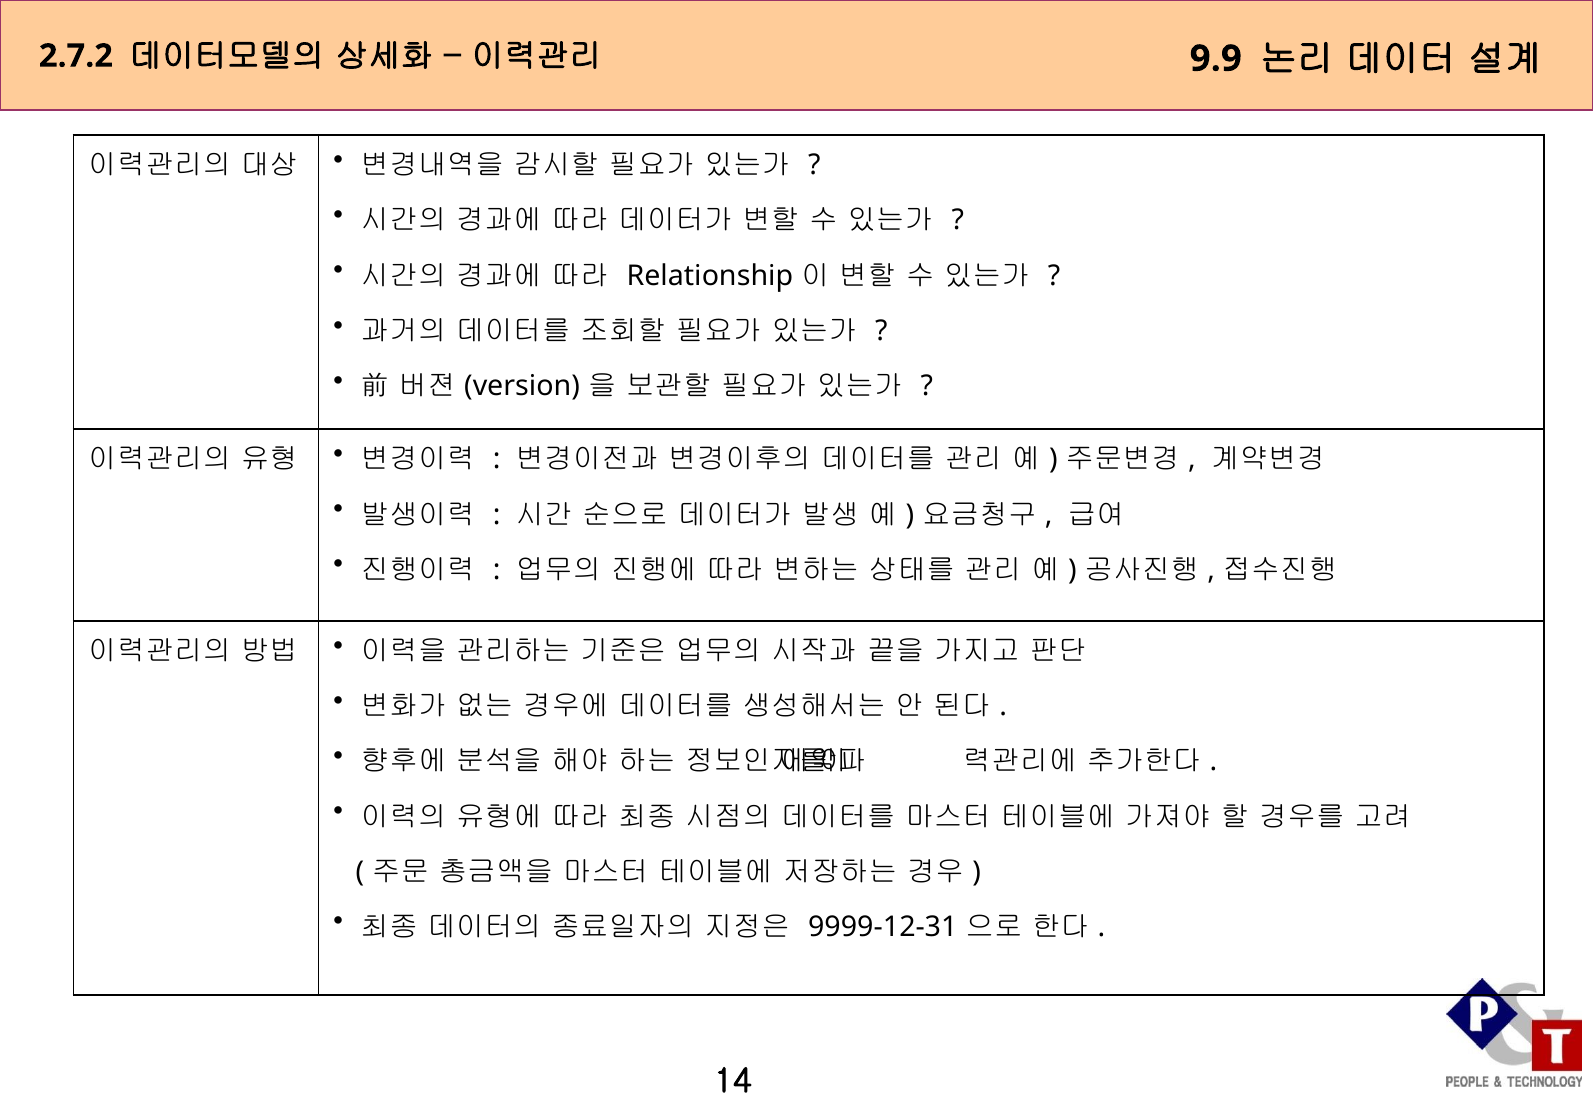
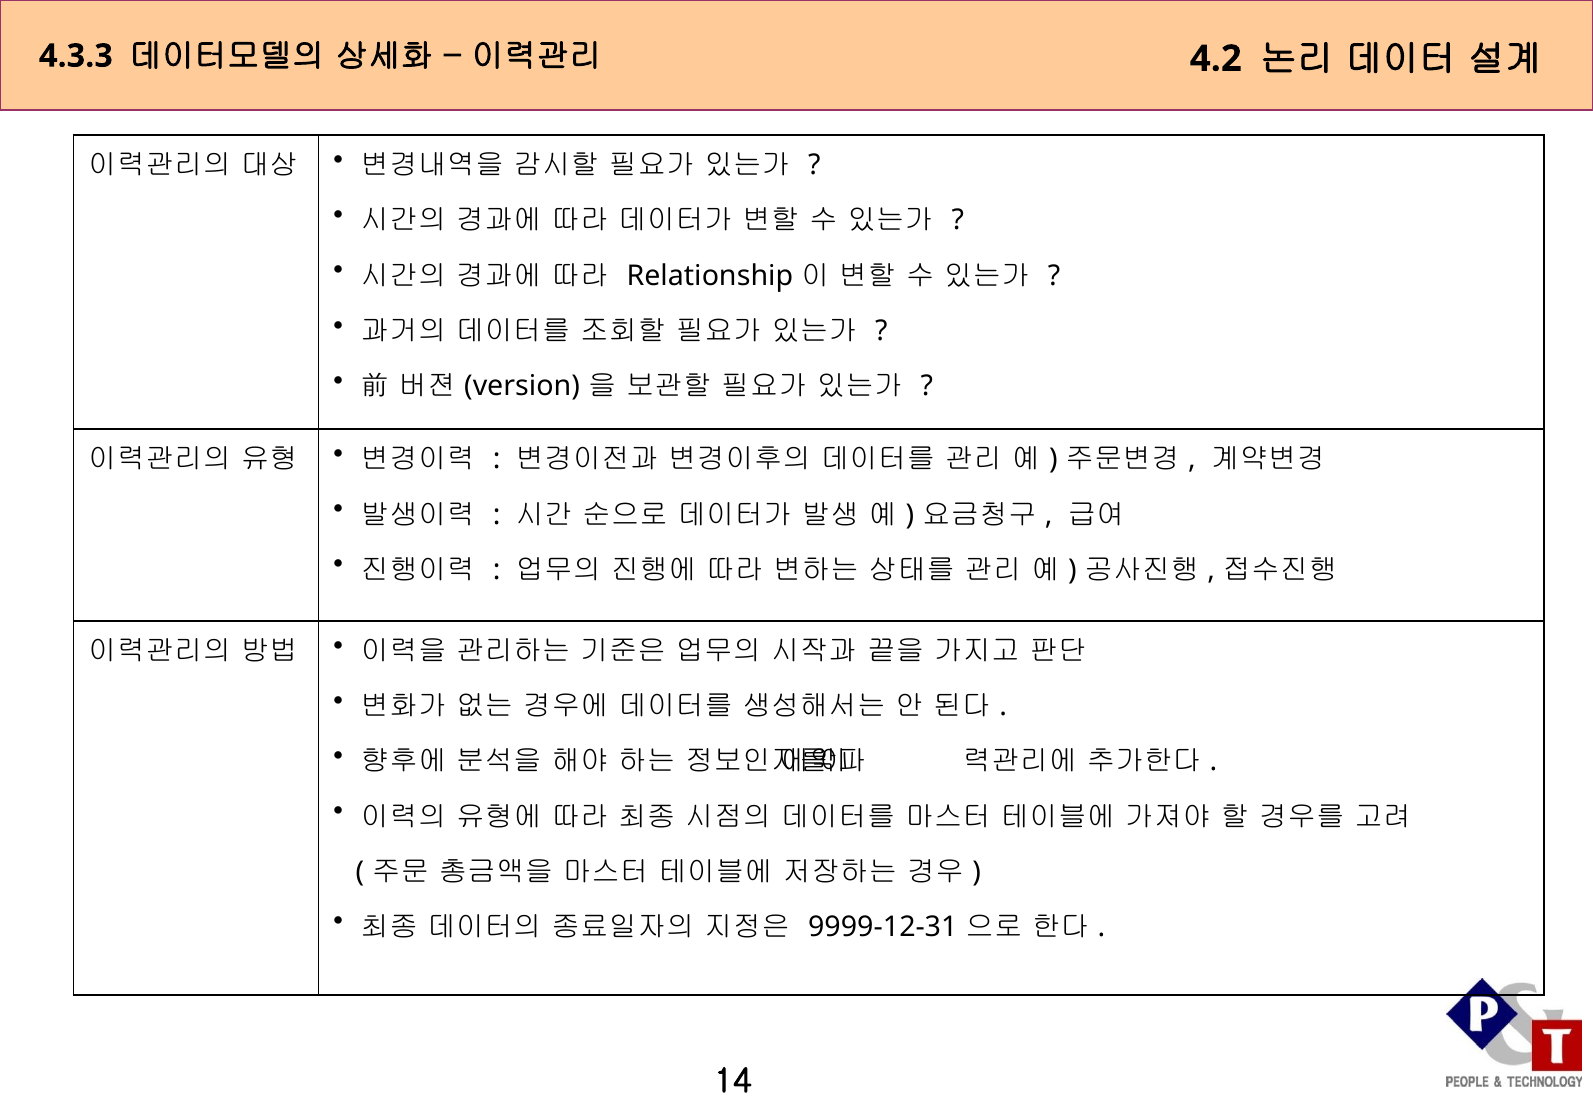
2.7.2: 2.7.2 -> 4.3.3
9.9: 9.9 -> 4.2
